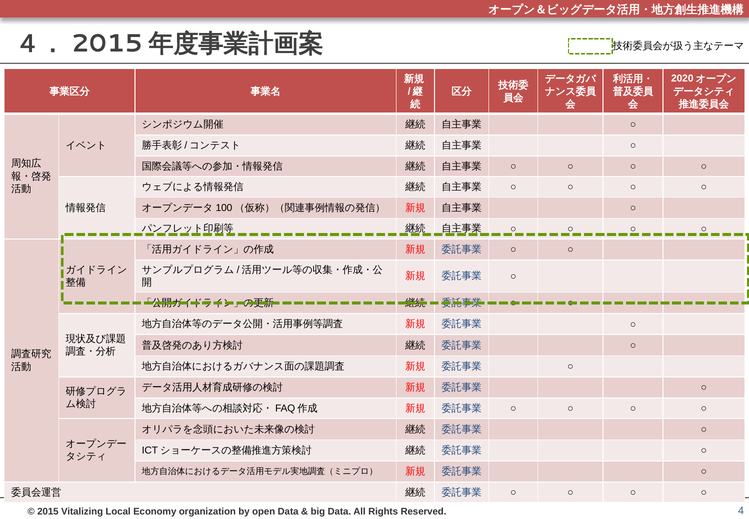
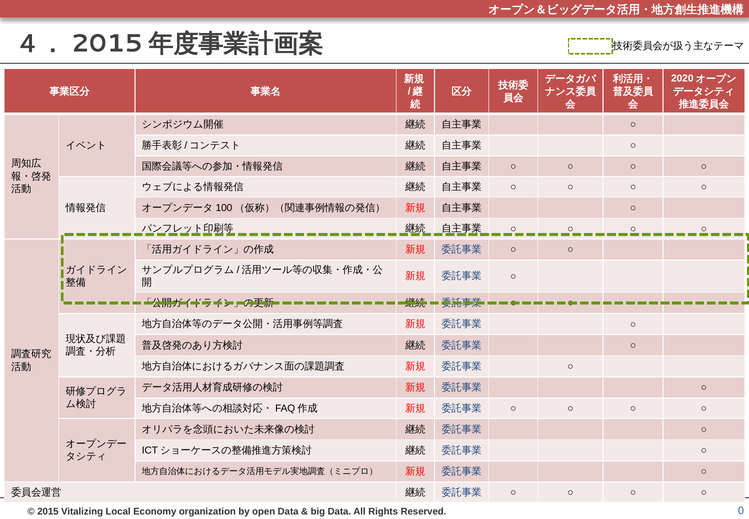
4: 4 -> 0
